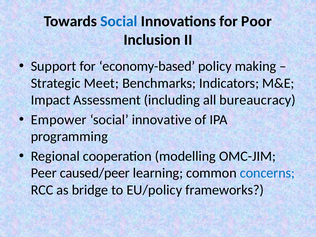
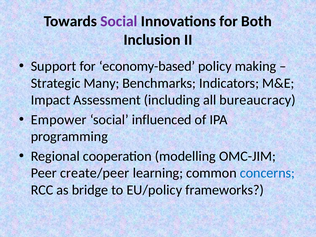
Social at (119, 21) colour: blue -> purple
Poor: Poor -> Both
Meet: Meet -> Many
innovative: innovative -> influenced
caused/peer: caused/peer -> create/peer
